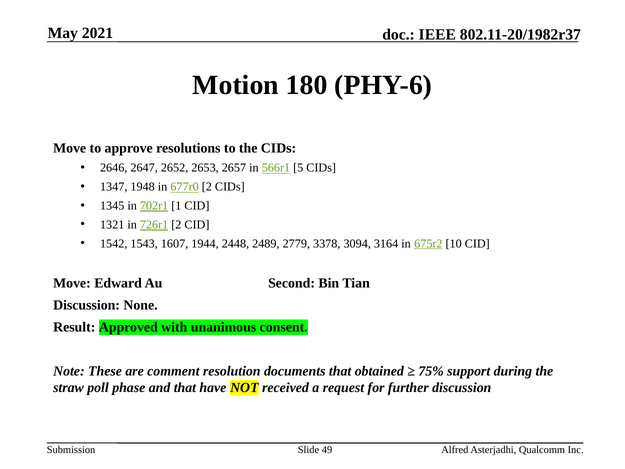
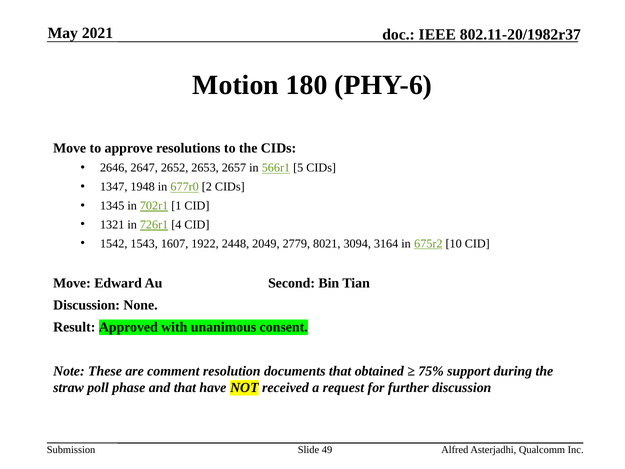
726r1 2: 2 -> 4
1944: 1944 -> 1922
2489: 2489 -> 2049
3378: 3378 -> 8021
